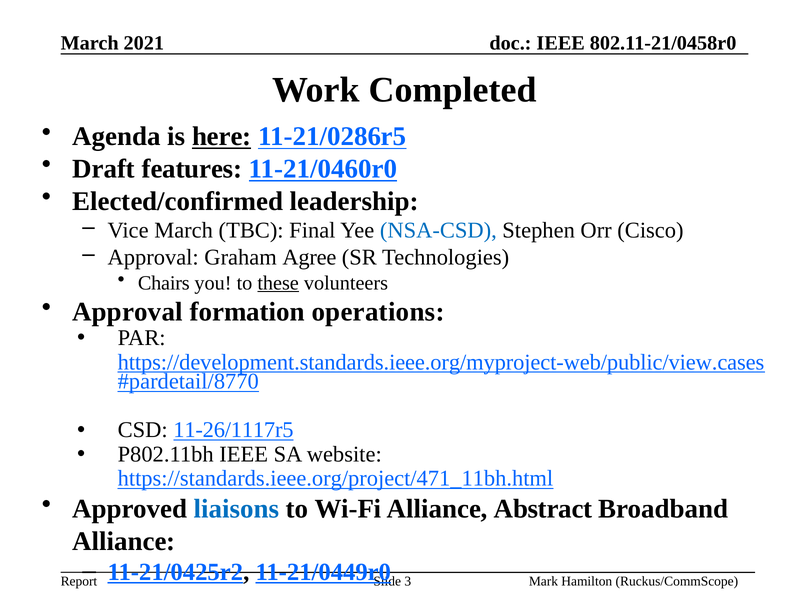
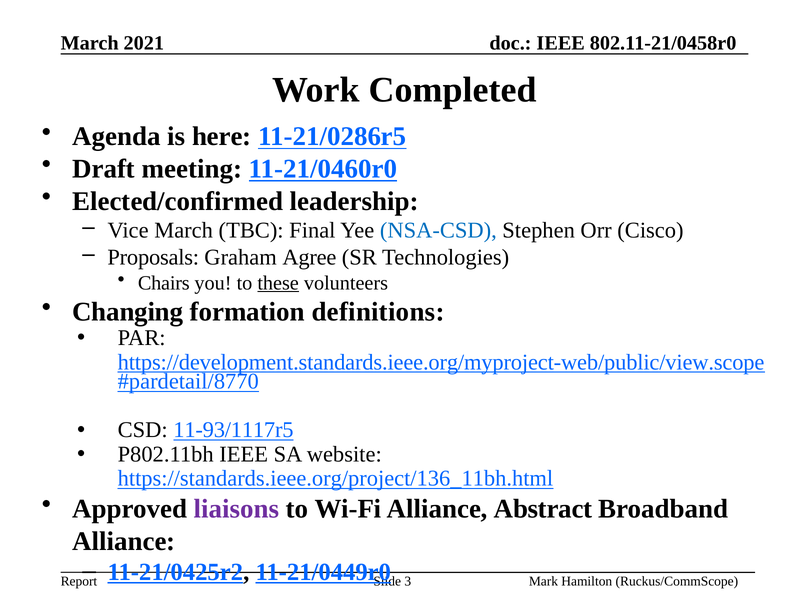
here underline: present -> none
features: features -> meeting
Approval at (153, 258): Approval -> Proposals
Approval at (127, 312): Approval -> Changing
operations: operations -> definitions
https://development.standards.ieee.org/myproject-web/public/view.cases: https://development.standards.ieee.org/myproject-web/public/view.cases -> https://development.standards.ieee.org/myproject-web/public/view.scope
11-26/1117r5: 11-26/1117r5 -> 11-93/1117r5
https://standards.ieee.org/project/471_11bh.html: https://standards.ieee.org/project/471_11bh.html -> https://standards.ieee.org/project/136_11bh.html
liaisons colour: blue -> purple
